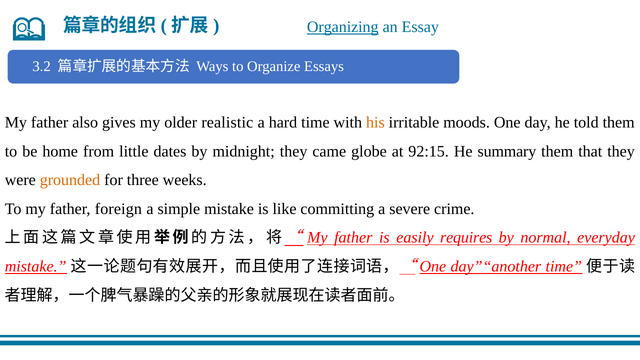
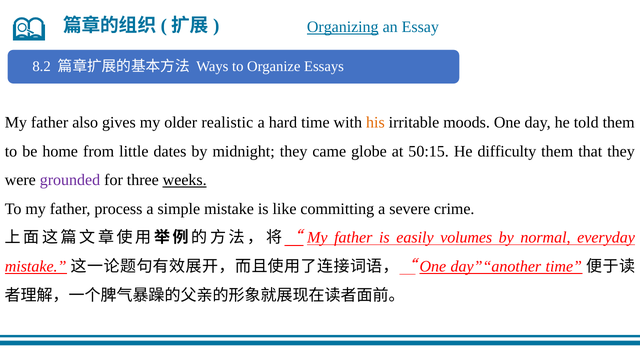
3.2: 3.2 -> 8.2
92:15: 92:15 -> 50:15
summary: summary -> difficulty
grounded colour: orange -> purple
weeks underline: none -> present
foreign: foreign -> process
requires: requires -> volumes
